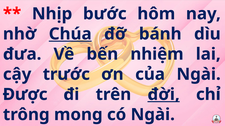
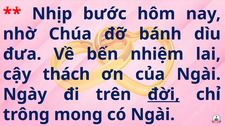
Chúa underline: present -> none
trước: trước -> thách
Được: Được -> Ngày
